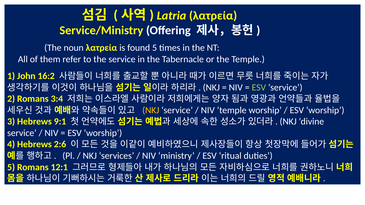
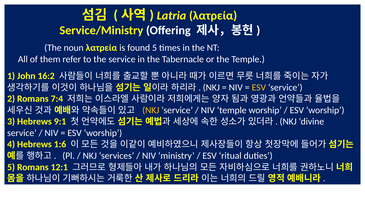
ESV at (259, 88) colour: light green -> yellow
3:4: 3:4 -> 7:4
2:6: 2:6 -> 1:6
